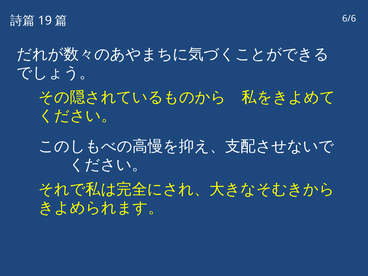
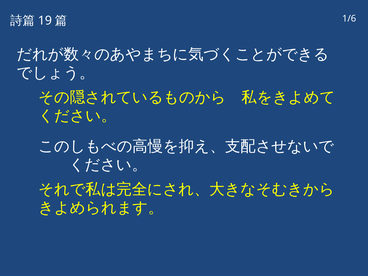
6/6: 6/6 -> 1/6
